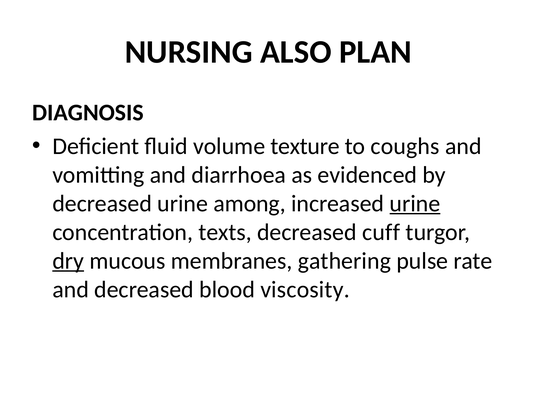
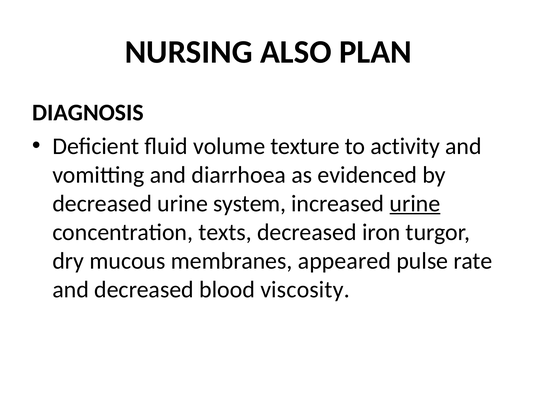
coughs: coughs -> activity
among: among -> system
cuff: cuff -> iron
dry underline: present -> none
gathering: gathering -> appeared
